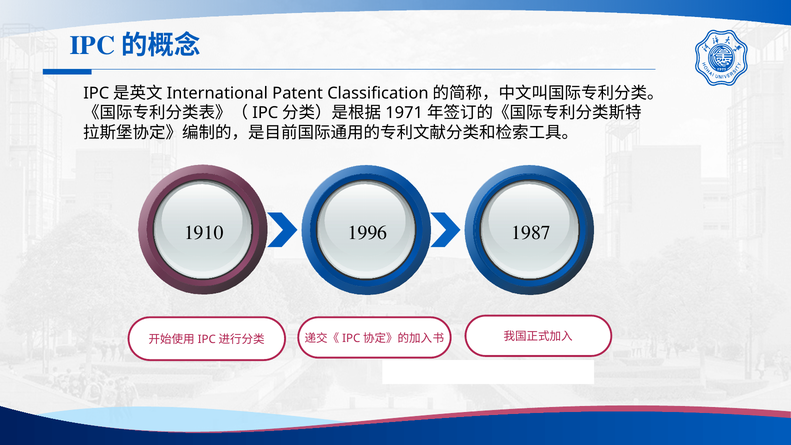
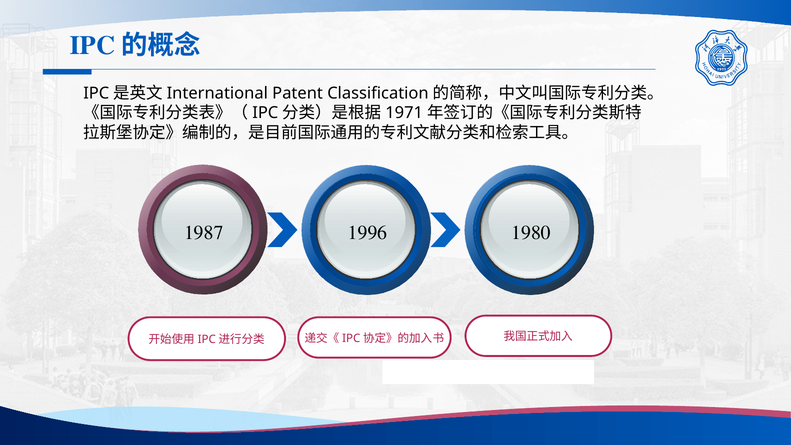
1910: 1910 -> 1987
1987: 1987 -> 1980
